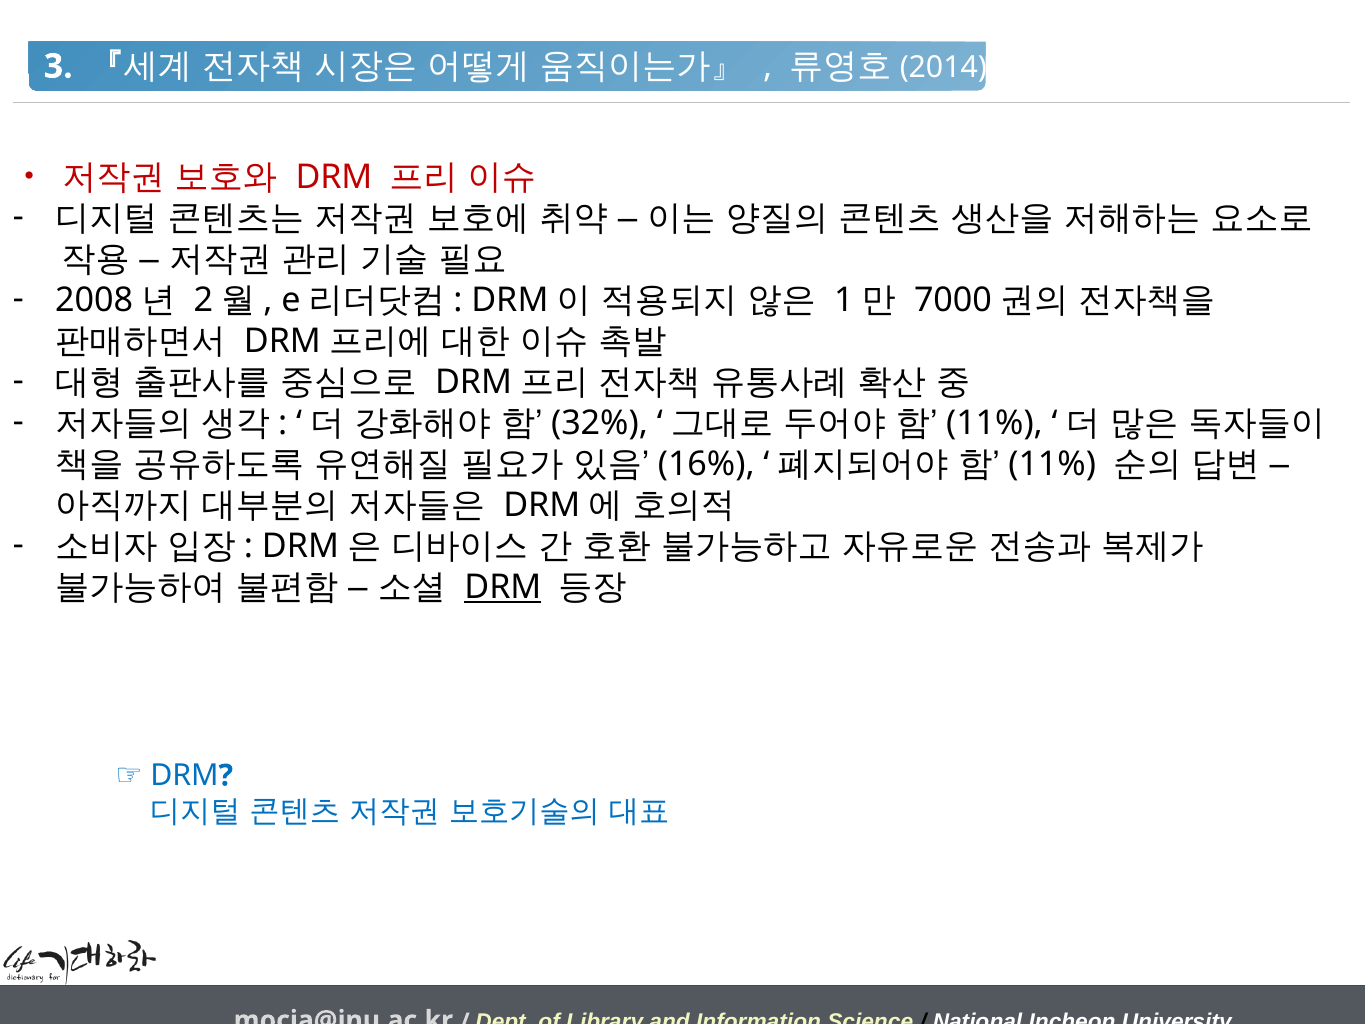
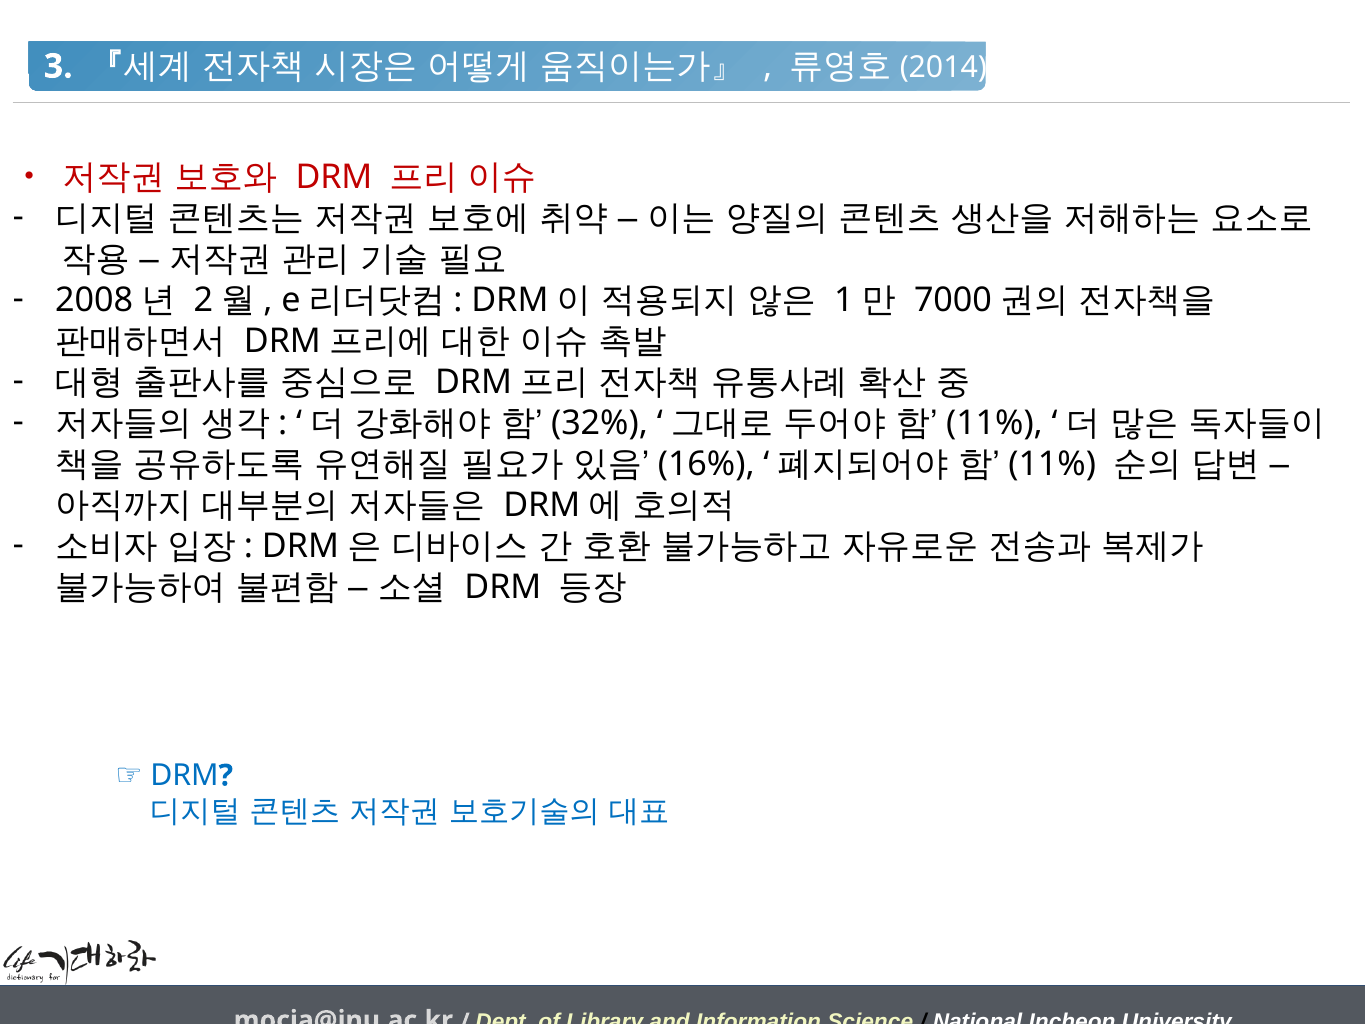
DRM at (503, 587) underline: present -> none
